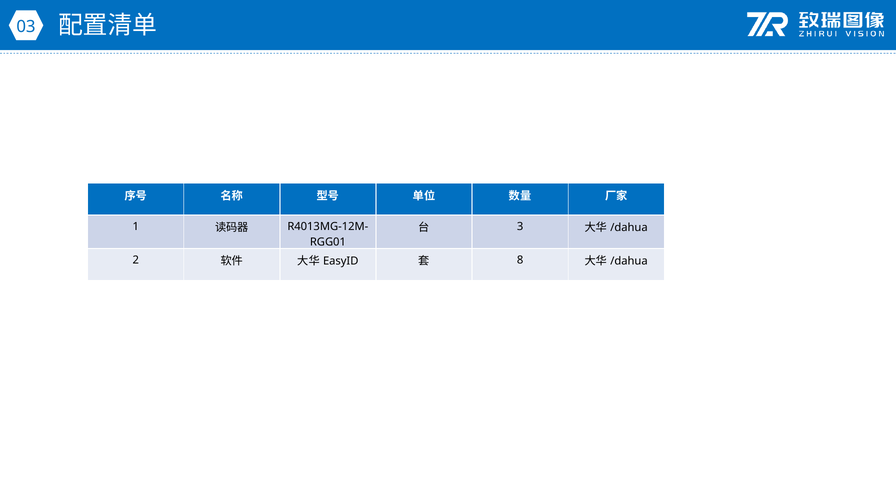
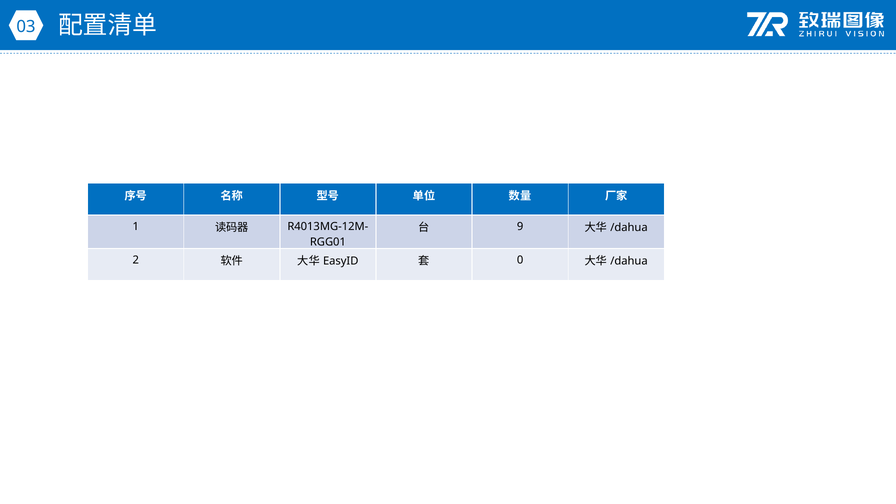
3: 3 -> 9
8: 8 -> 0
